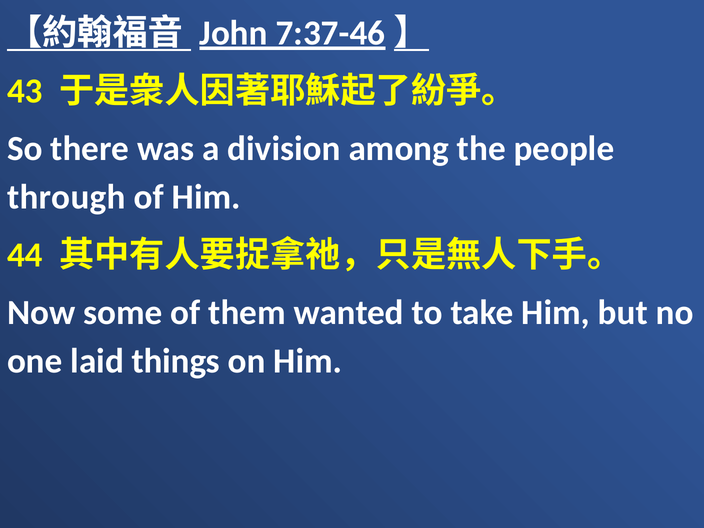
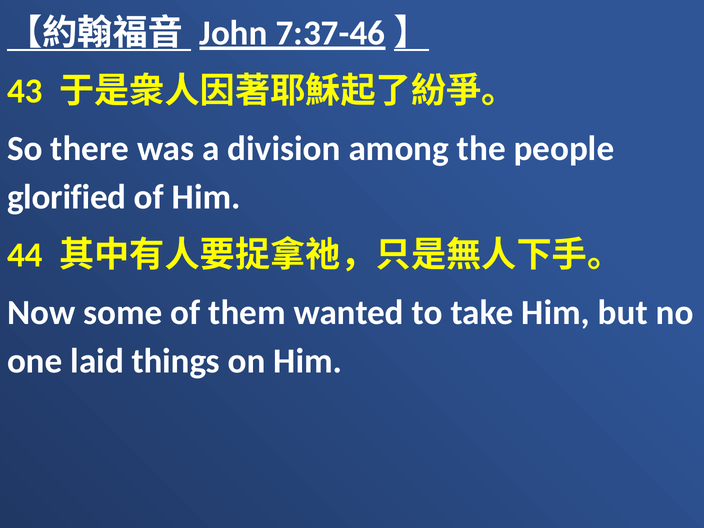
through: through -> glorified
